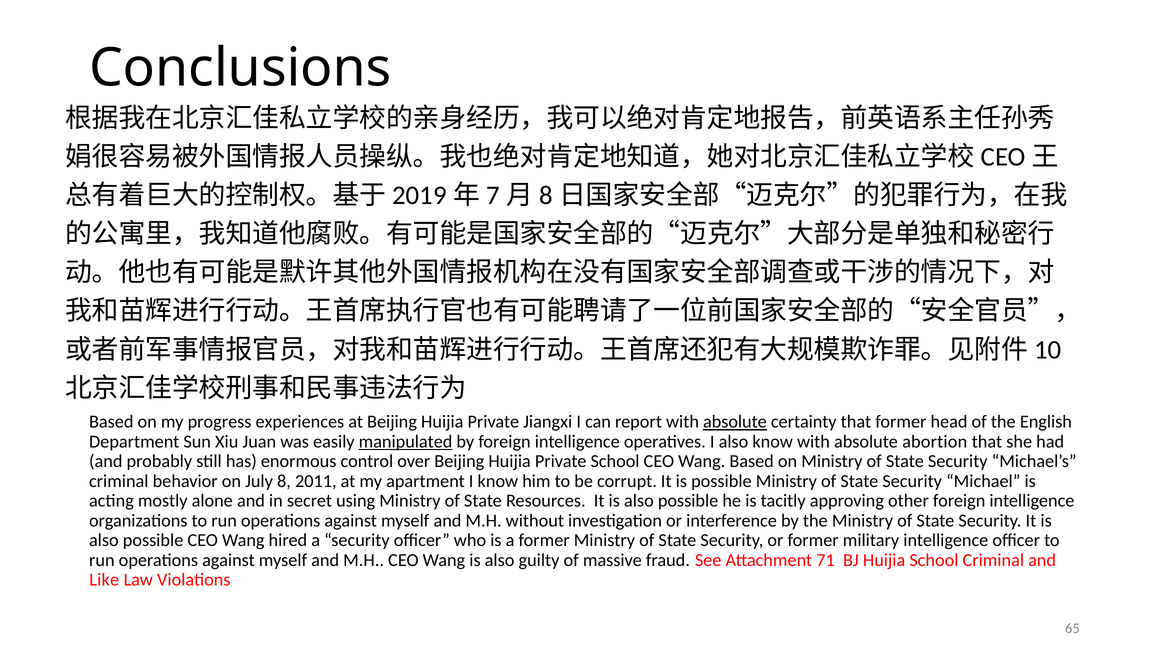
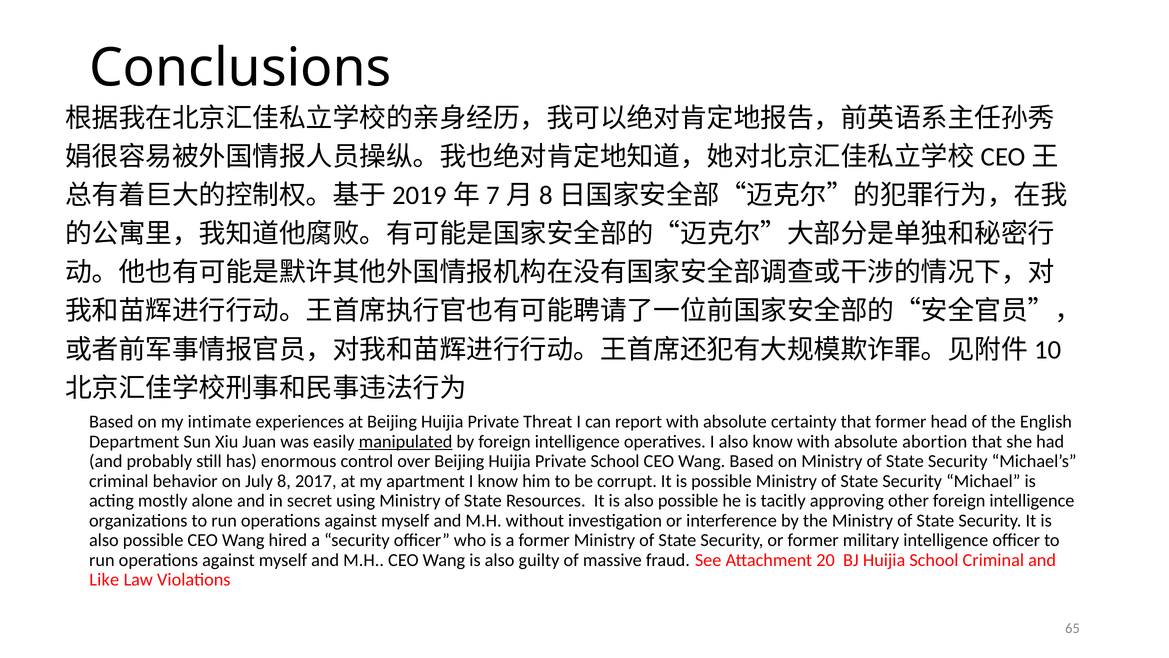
progress: progress -> intimate
Jiangxi: Jiangxi -> Threat
absolute at (735, 422) underline: present -> none
2011: 2011 -> 2017
71: 71 -> 20
